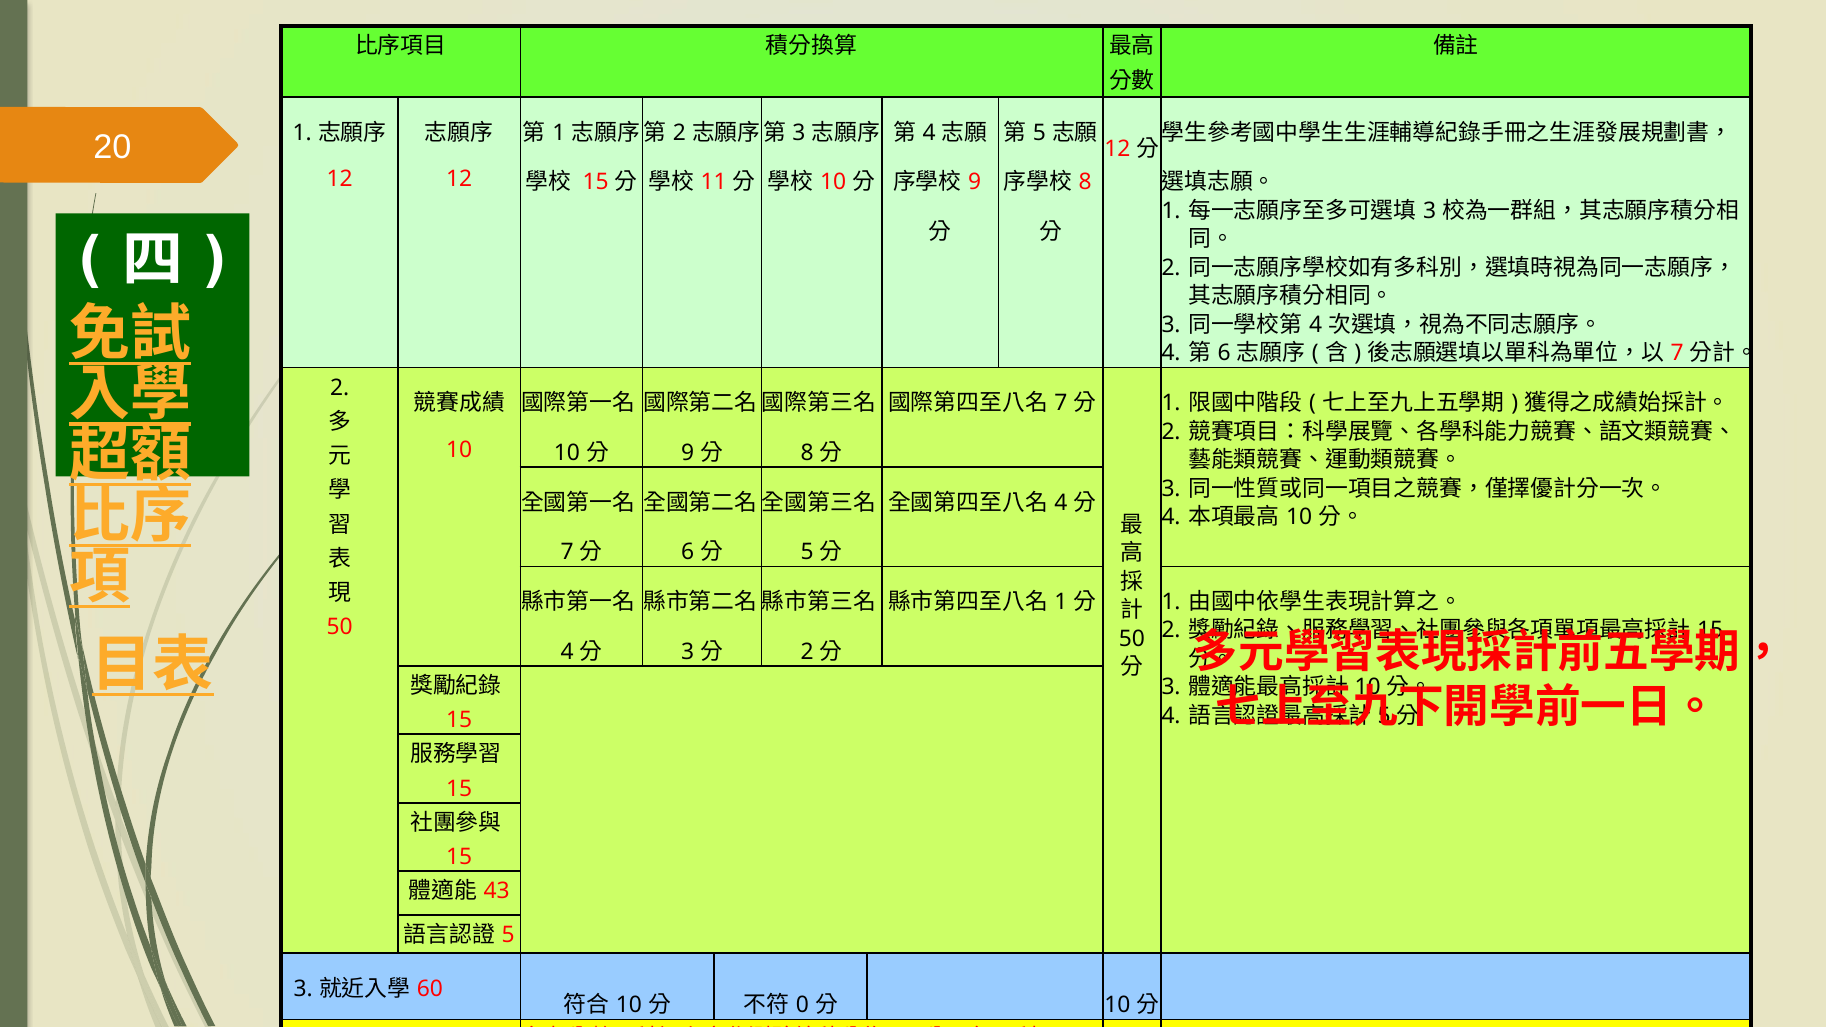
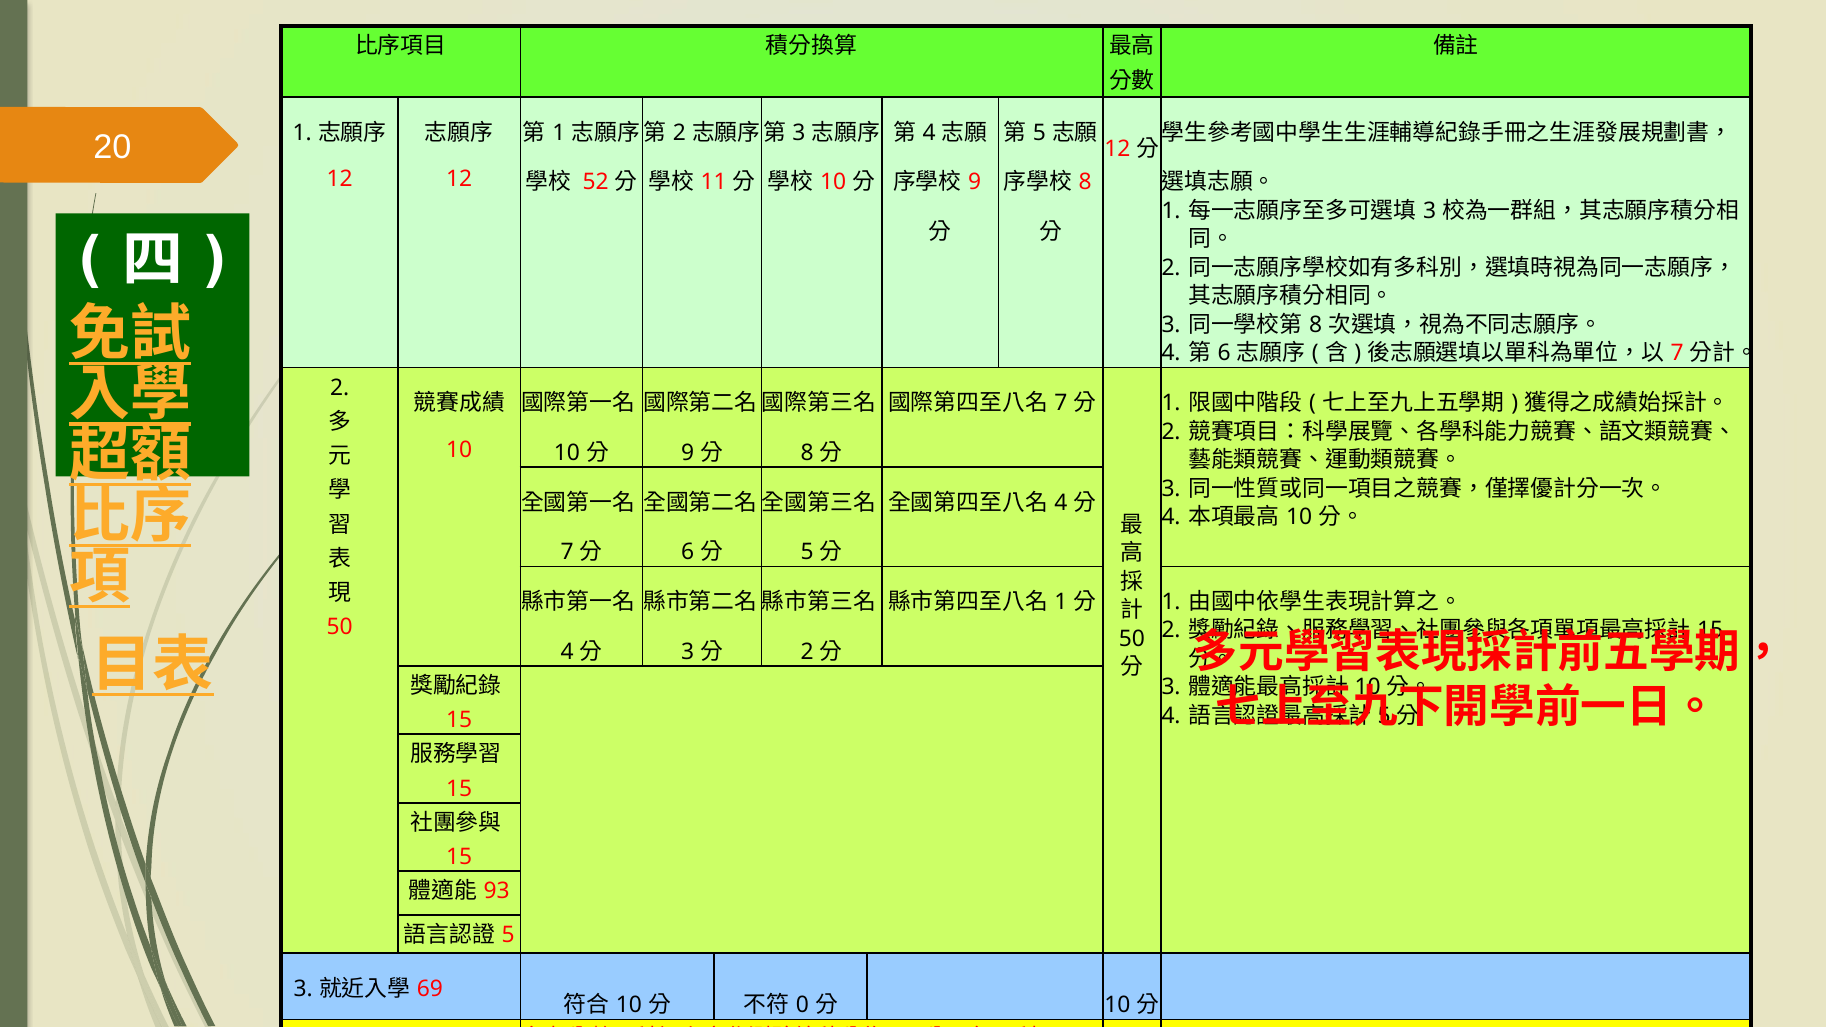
15 at (596, 182): 15 -> 52
4 at (1316, 325): 4 -> 8
43: 43 -> 93
60: 60 -> 69
